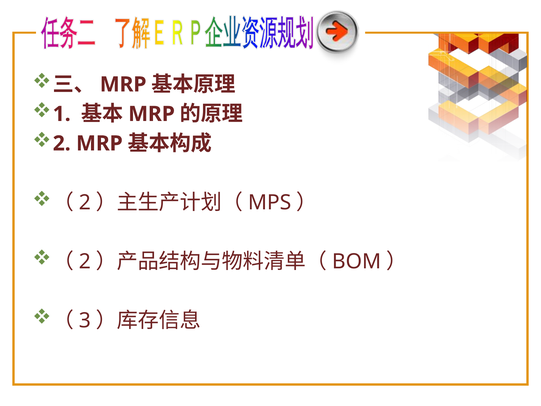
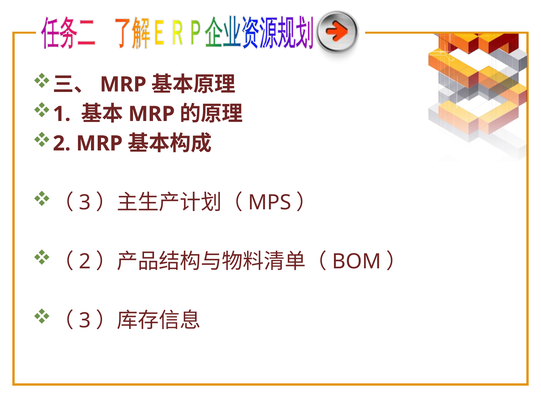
2 at (85, 202): 2 -> 3
